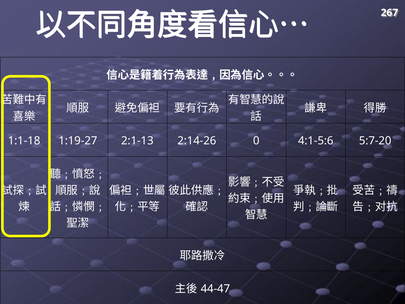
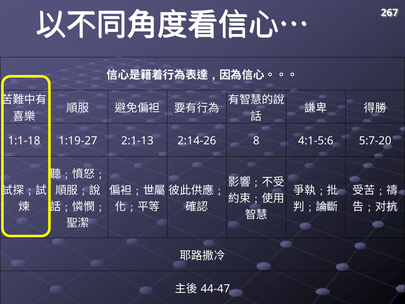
0: 0 -> 8
